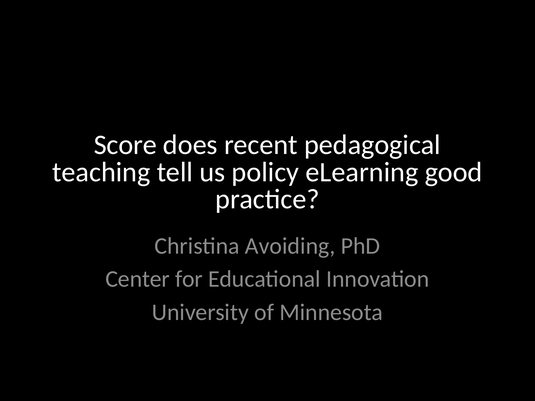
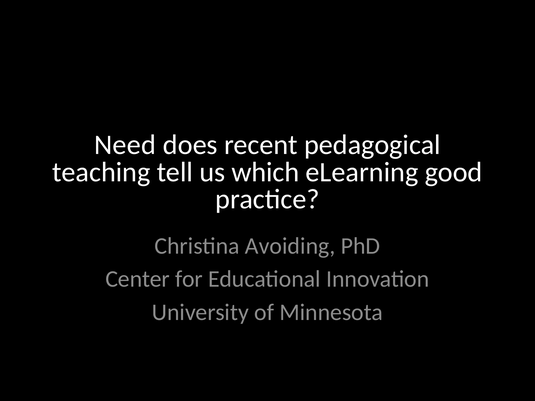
Score: Score -> Need
policy: policy -> which
